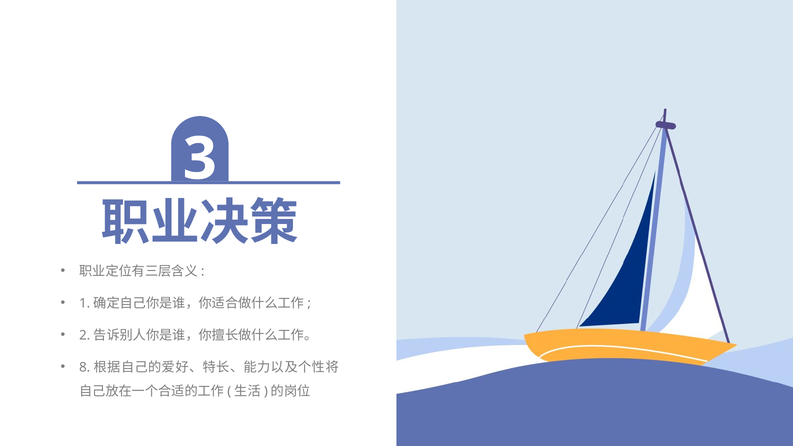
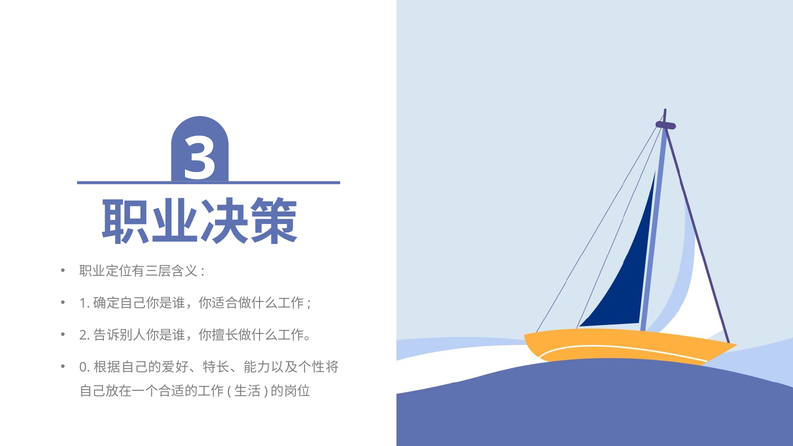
8: 8 -> 0
